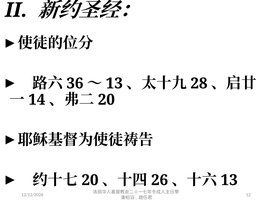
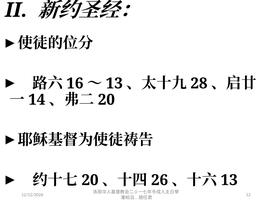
36: 36 -> 16
